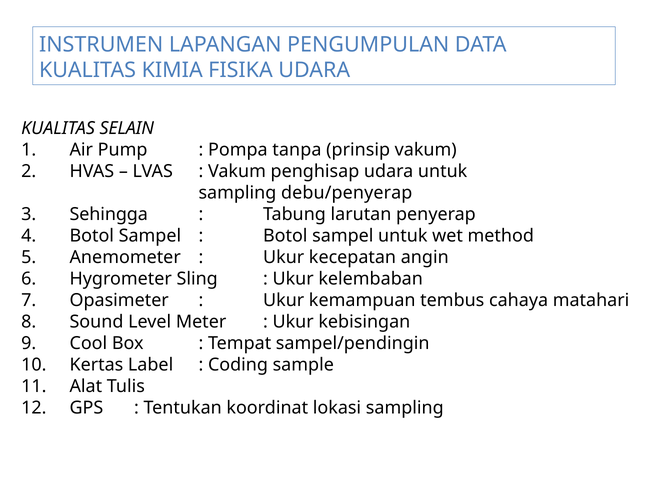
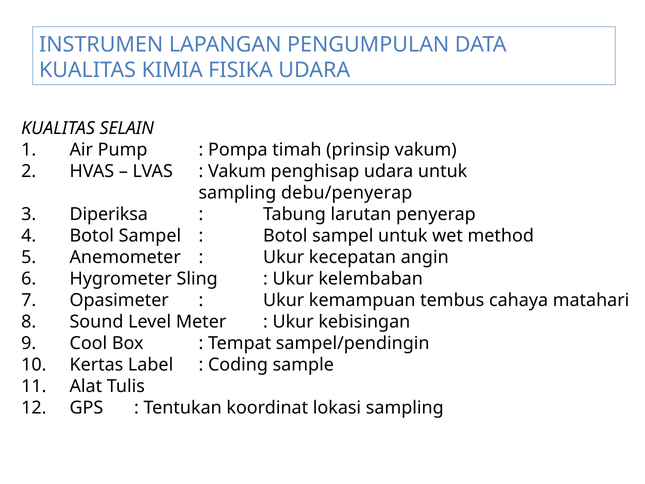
tanpa: tanpa -> timah
Sehingga: Sehingga -> Diperiksa
